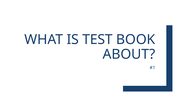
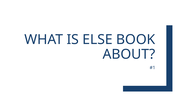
TEST: TEST -> ELSE
